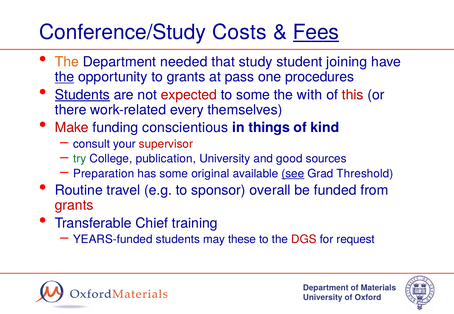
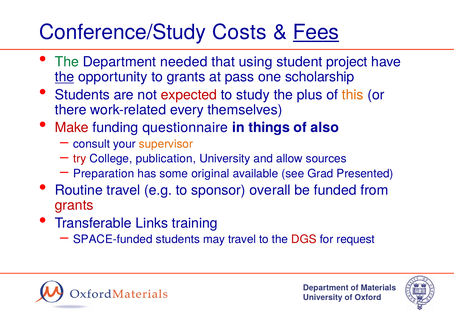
The at (67, 62) colour: orange -> green
study: study -> using
joining: joining -> project
procedures: procedures -> scholarship
Students at (82, 95) underline: present -> none
to some: some -> study
with: with -> plus
this colour: red -> orange
conscientious: conscientious -> questionnaire
kind: kind -> also
supervisor colour: red -> orange
try colour: green -> red
good: good -> allow
see underline: present -> none
Threshold: Threshold -> Presented
Chief: Chief -> Links
YEARS-funded: YEARS-funded -> SPACE-funded
may these: these -> travel
